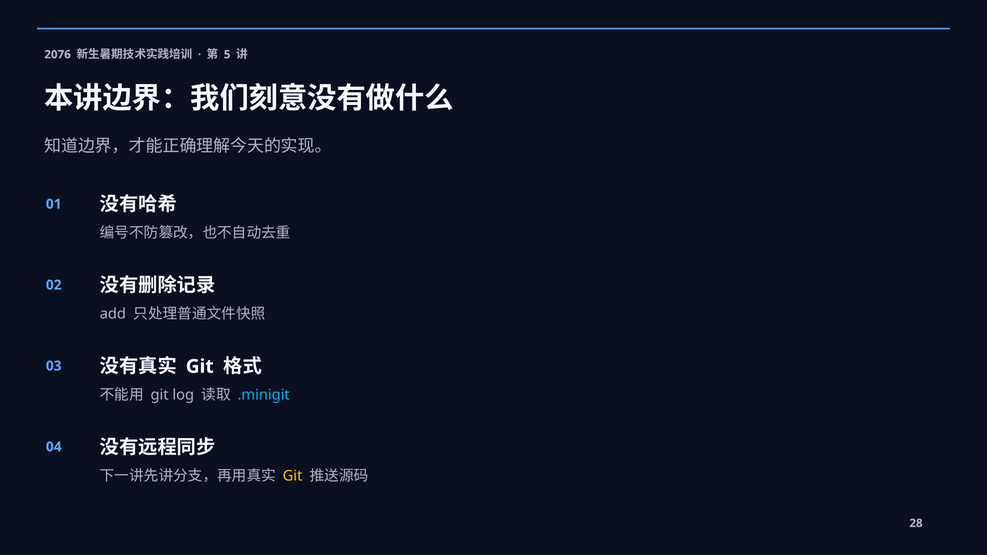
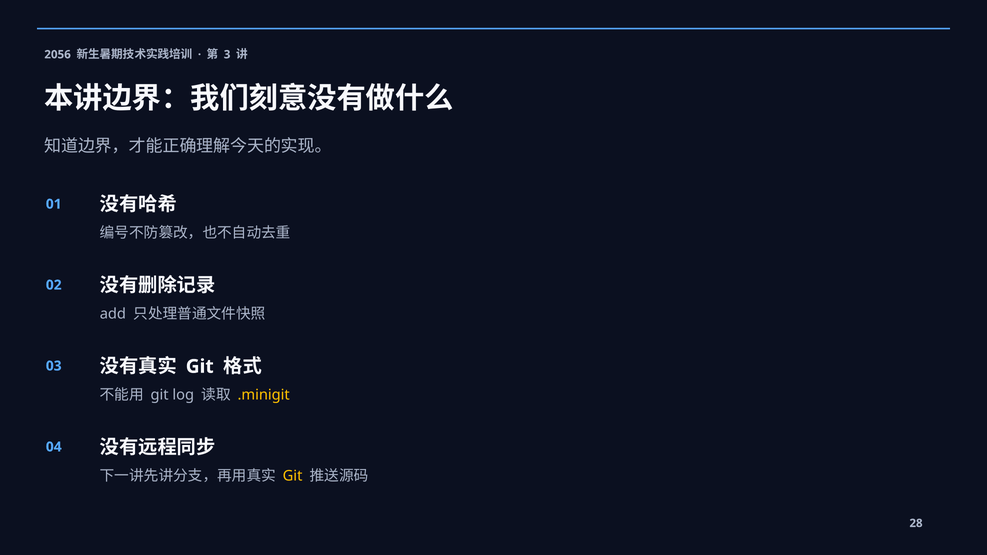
2076: 2076 -> 2056
5: 5 -> 3
.minigit colour: light blue -> yellow
